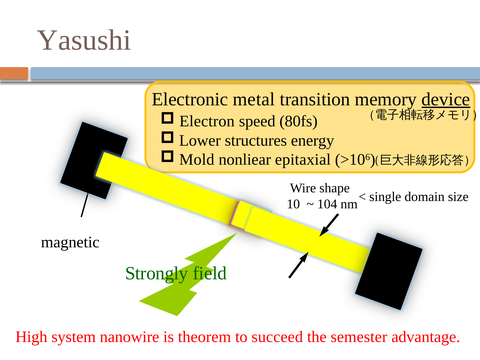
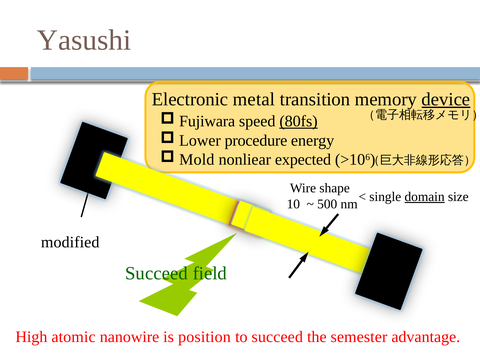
Electron: Electron -> Fujiwara
80fs underline: none -> present
structures: structures -> procedure
epitaxial: epitaxial -> expected
domain underline: none -> present
104: 104 -> 500
magnetic: magnetic -> modified
Strongly at (157, 273): Strongly -> Succeed
system: system -> atomic
theorem: theorem -> position
